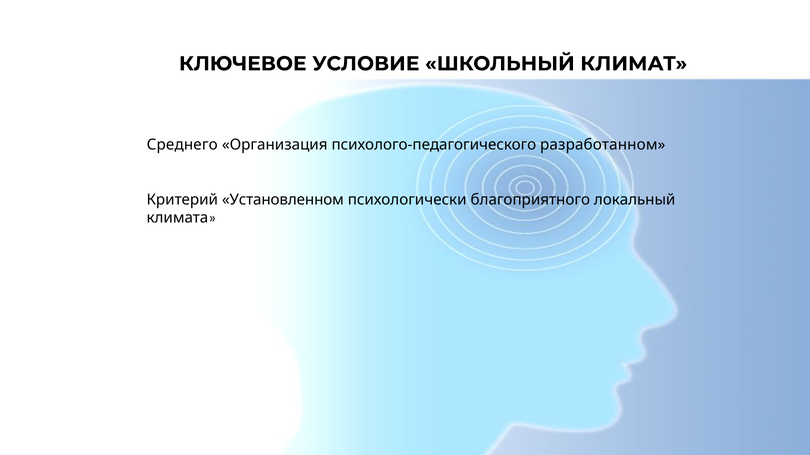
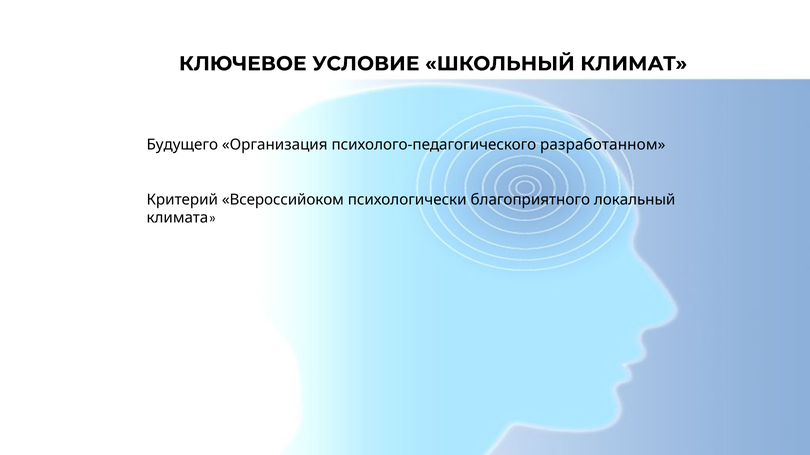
Среднего: Среднего -> Будущего
Установленном: Установленном -> Всероссийоком
